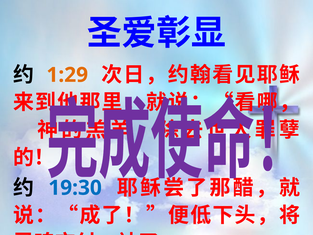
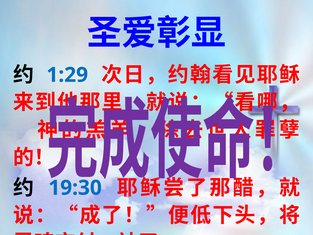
1:29 colour: orange -> blue
